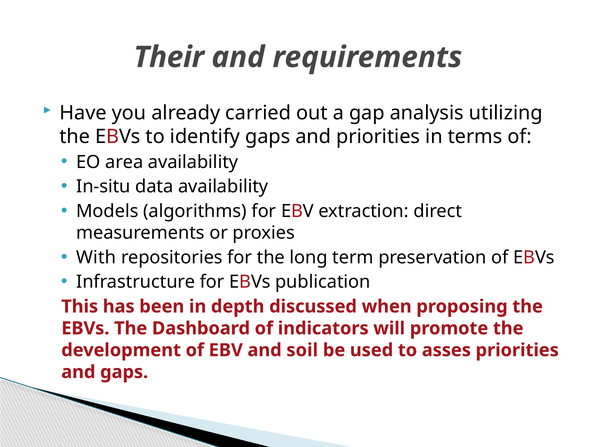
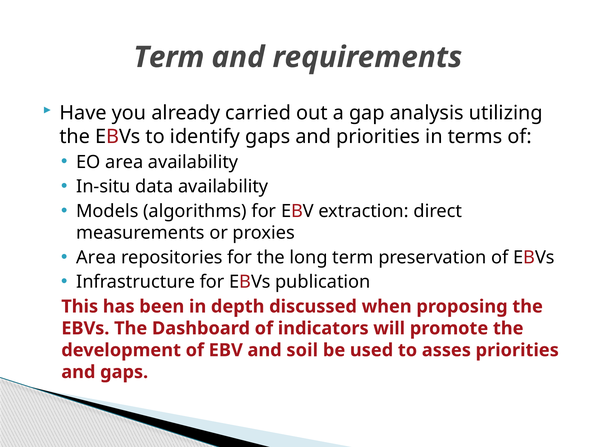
Their at (169, 57): Their -> Term
With at (96, 257): With -> Area
